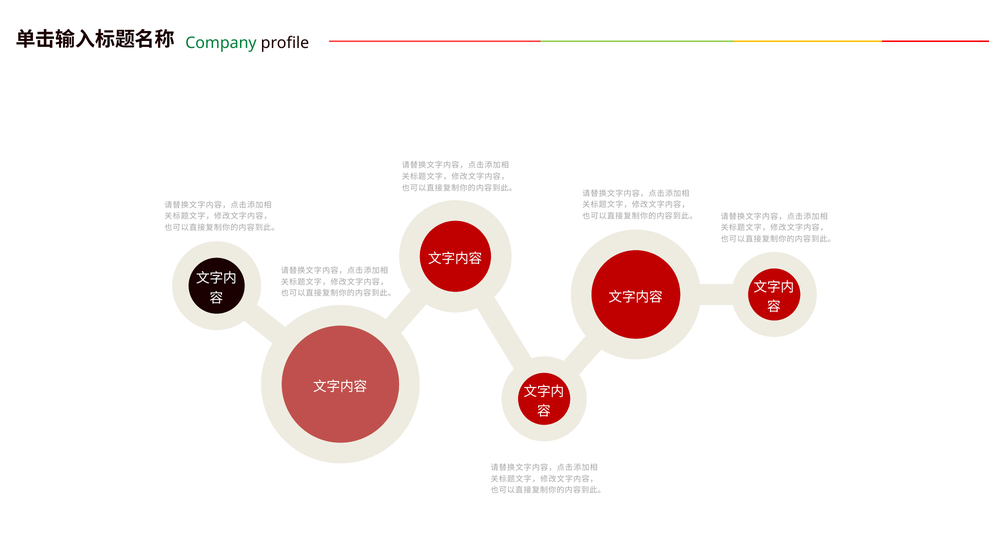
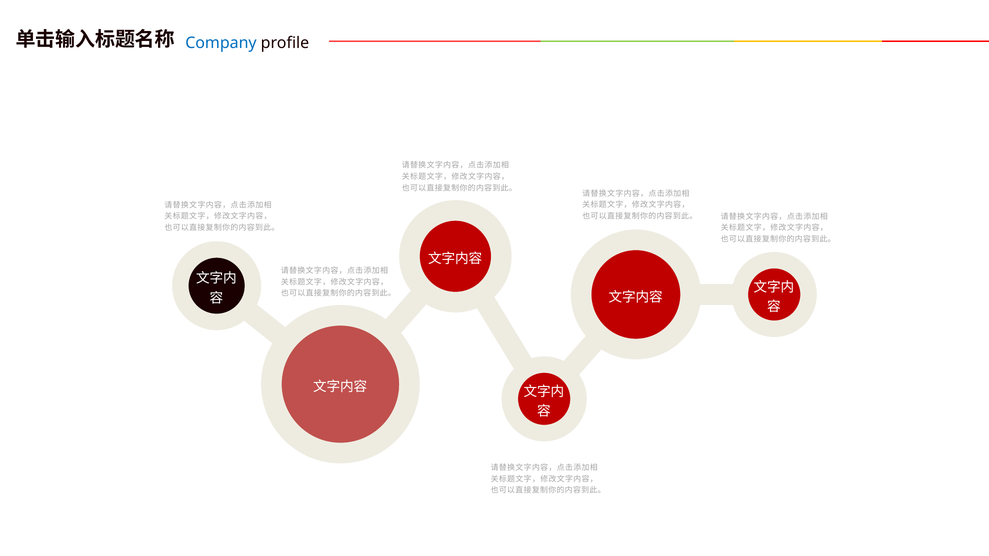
Company colour: green -> blue
